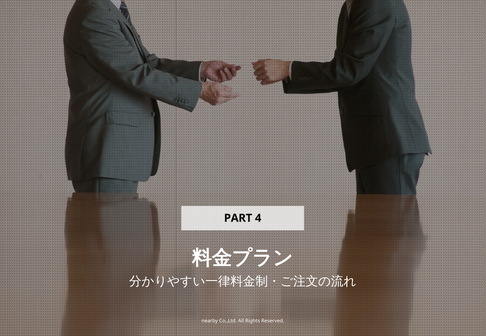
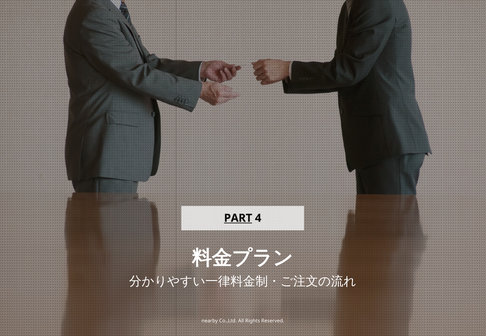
PART underline: none -> present
